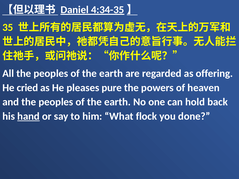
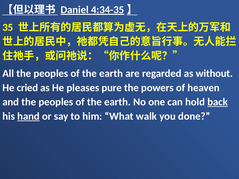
offering: offering -> without
back underline: none -> present
flock: flock -> walk
